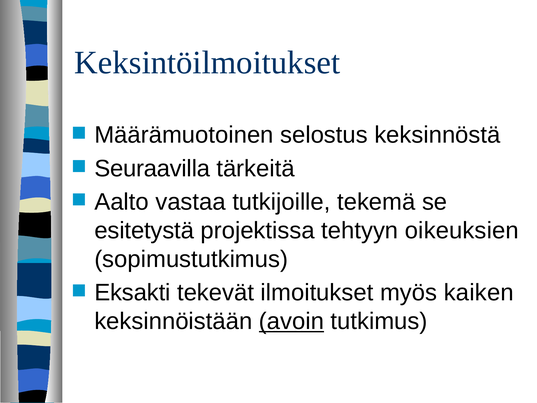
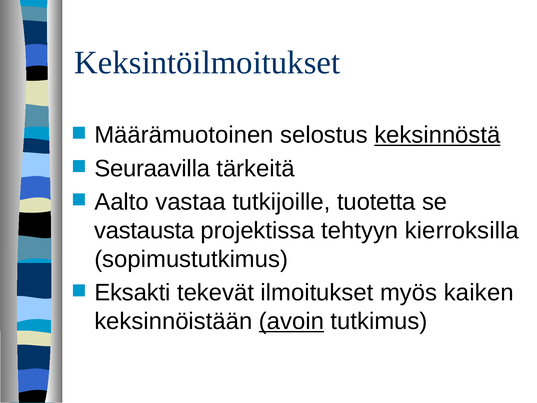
keksinnöstä underline: none -> present
tekemä: tekemä -> tuotetta
esitetystä: esitetystä -> vastausta
oikeuksien: oikeuksien -> kierroksilla
